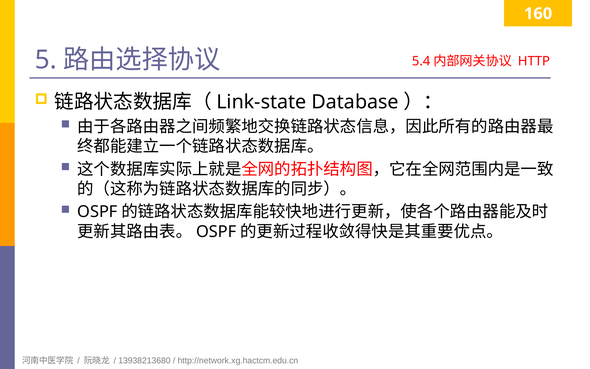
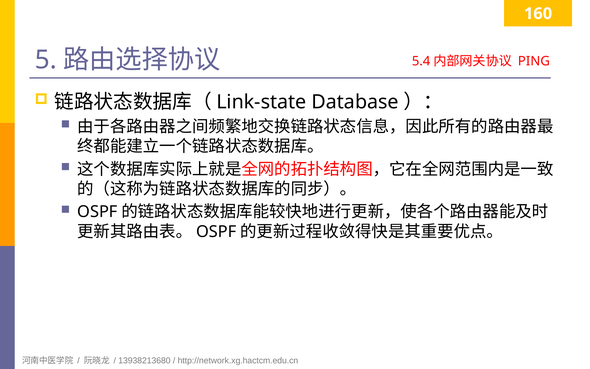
HTTP: HTTP -> PING
